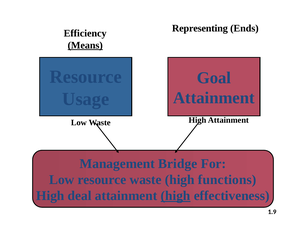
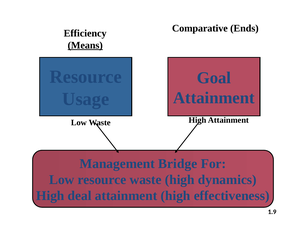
Representing: Representing -> Comparative
functions: functions -> dynamics
high at (176, 196) underline: present -> none
